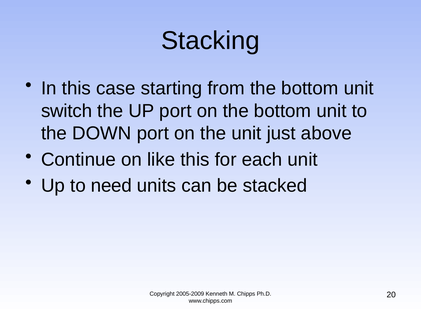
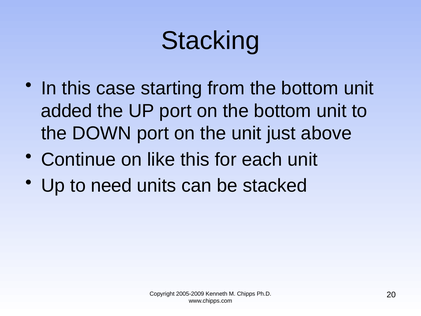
switch: switch -> added
